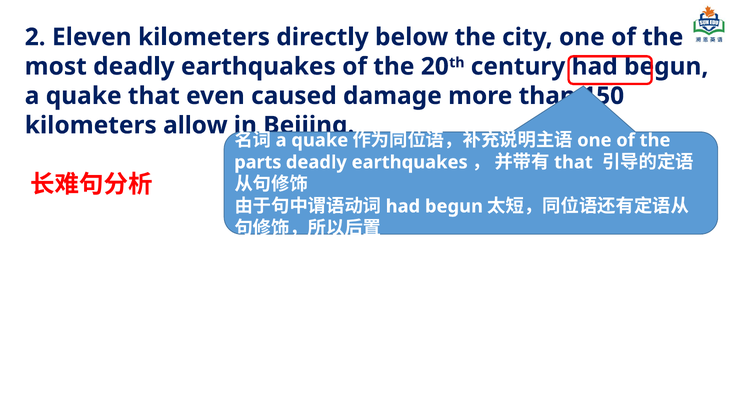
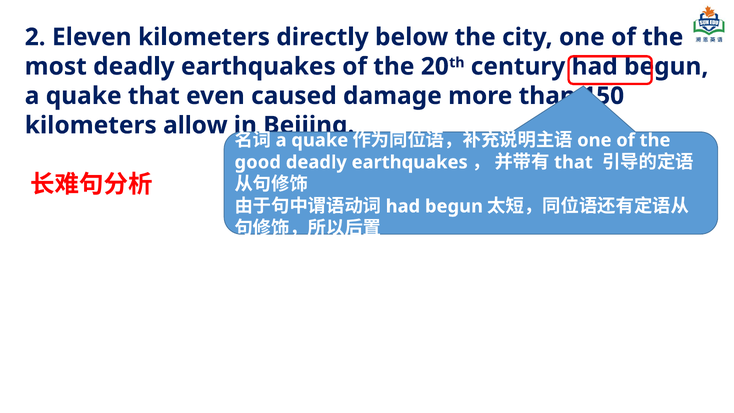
parts: parts -> good
